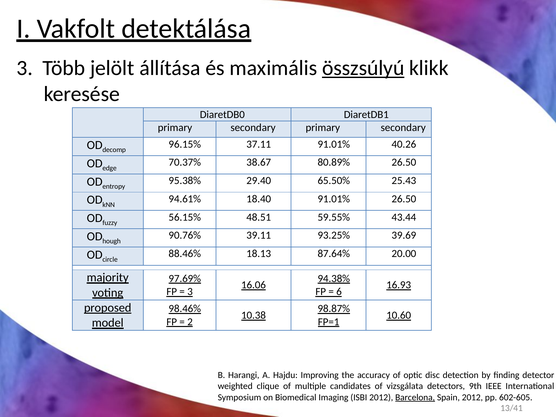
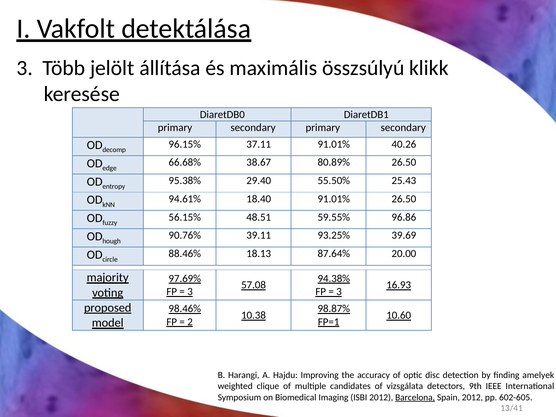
összsúlyú underline: present -> none
70.37%: 70.37% -> 66.68%
65.50%: 65.50% -> 55.50%
43.44: 43.44 -> 96.86
16.06: 16.06 -> 57.08
6 at (339, 292): 6 -> 3
detector: detector -> amelyek
